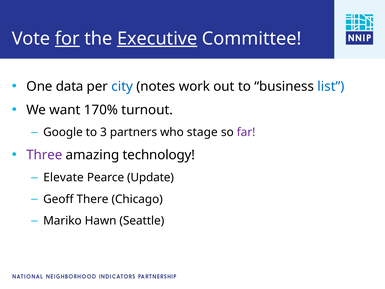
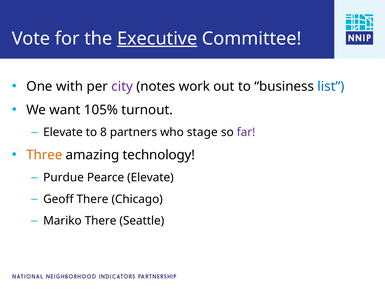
for underline: present -> none
data: data -> with
city colour: blue -> purple
170%: 170% -> 105%
Google at (63, 132): Google -> Elevate
3: 3 -> 8
Three colour: purple -> orange
Elevate: Elevate -> Purdue
Pearce Update: Update -> Elevate
Mariko Hawn: Hawn -> There
